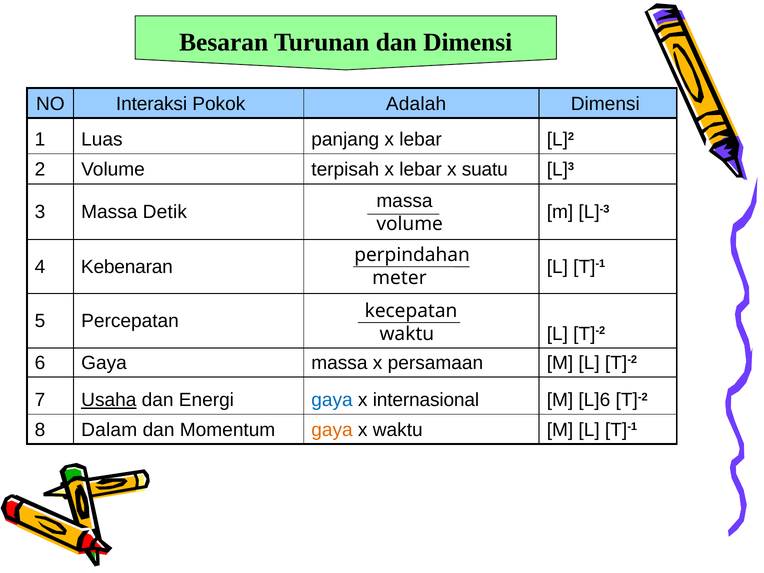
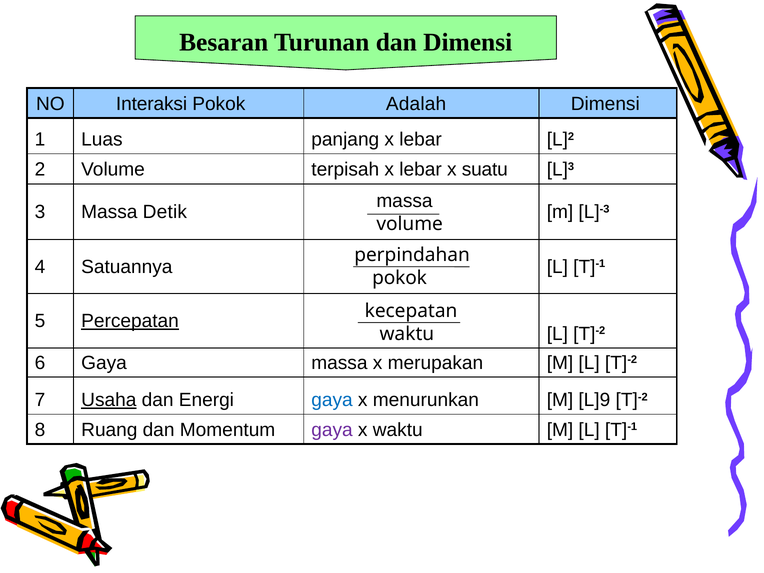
Kebenaran: Kebenaran -> Satuannya
meter at (399, 278): meter -> pokok
Percepatan underline: none -> present
persamaan: persamaan -> merupakan
internasional: internasional -> menurunkan
L]6: L]6 -> L]9
Dalam: Dalam -> Ruang
gaya at (332, 430) colour: orange -> purple
